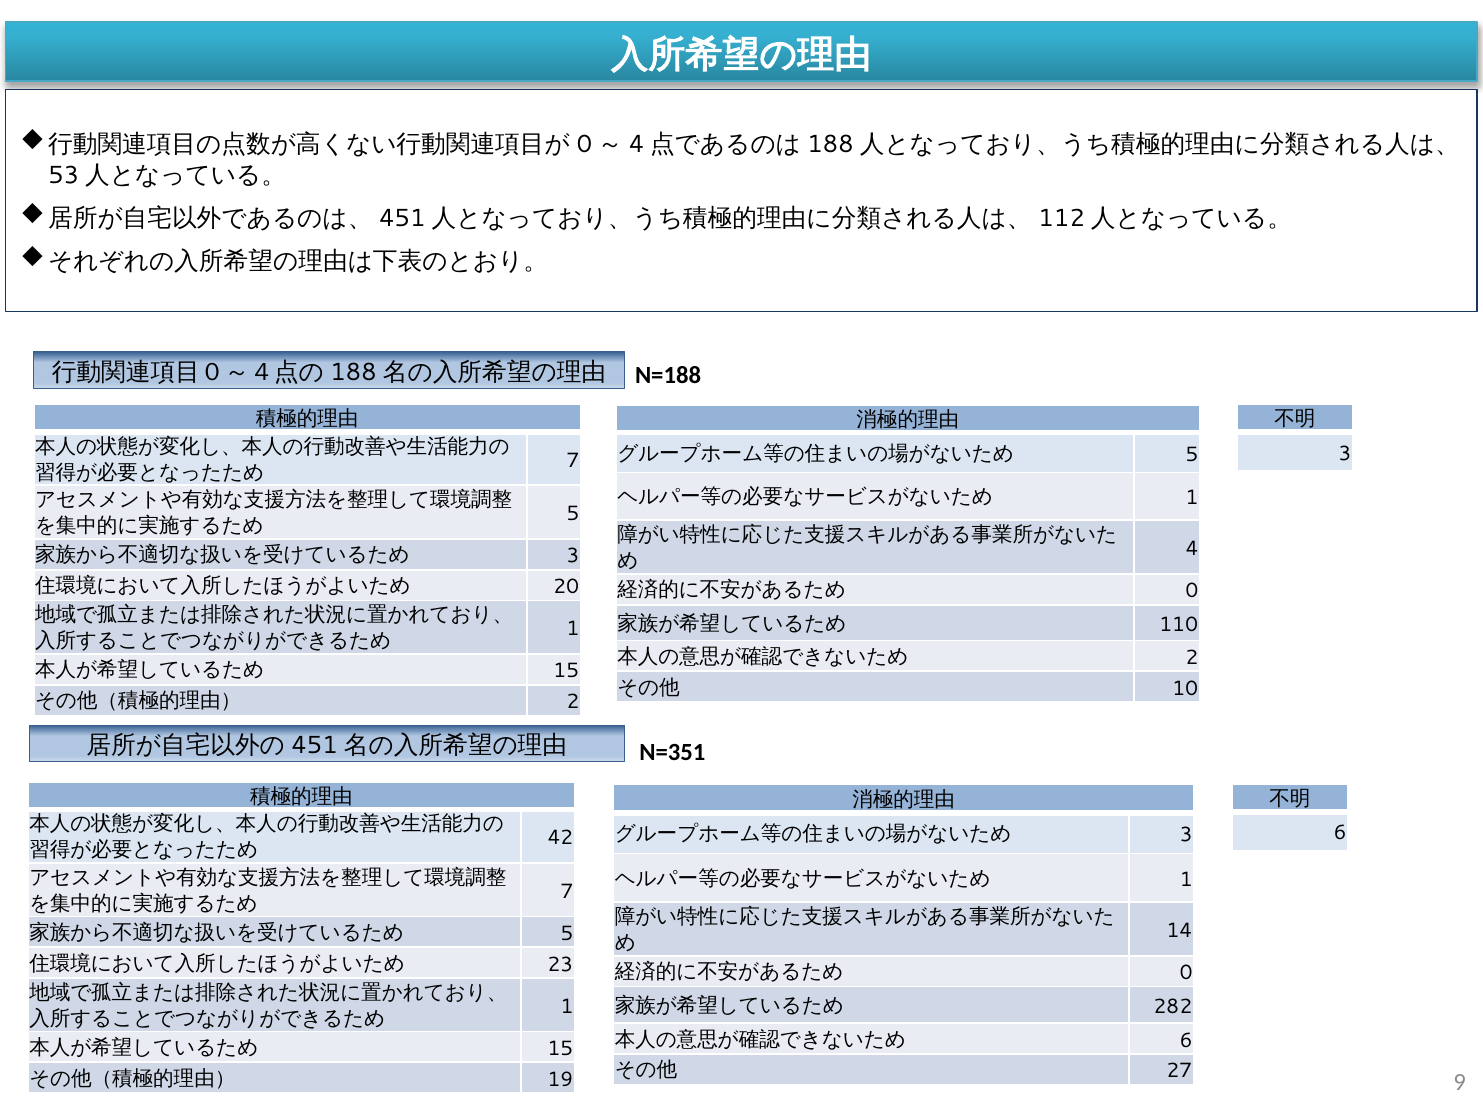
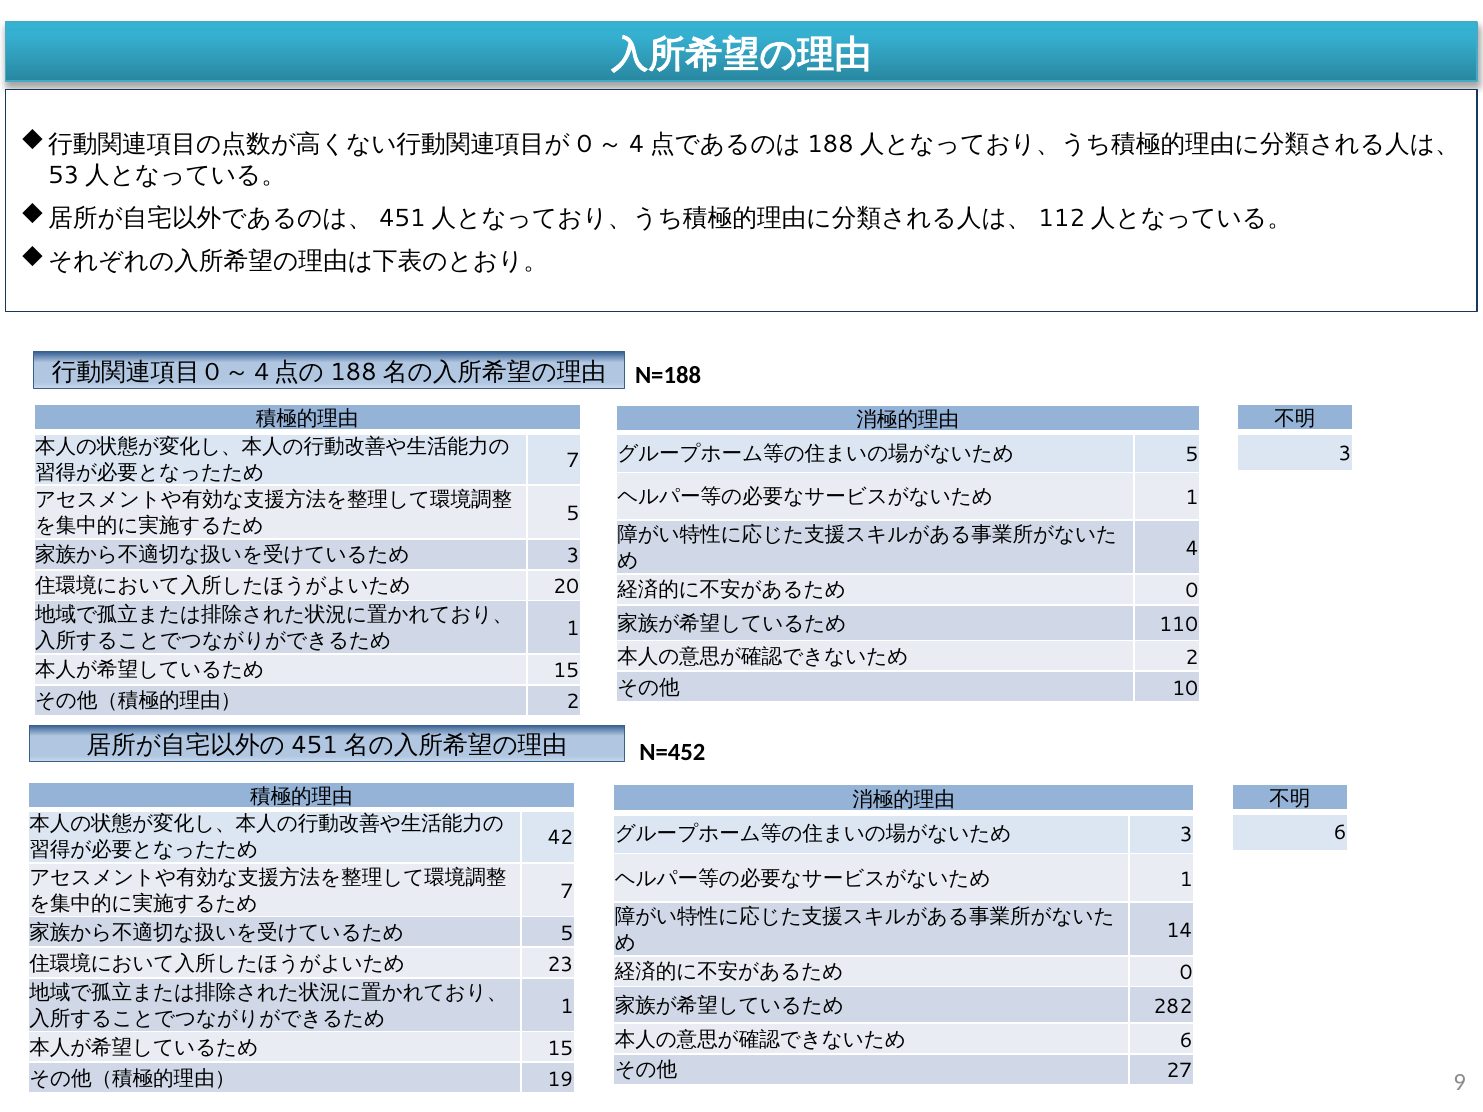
N=351: N=351 -> N=452
